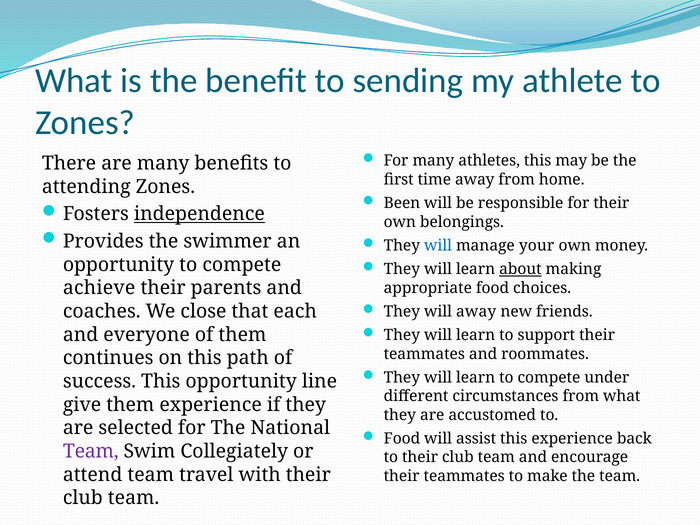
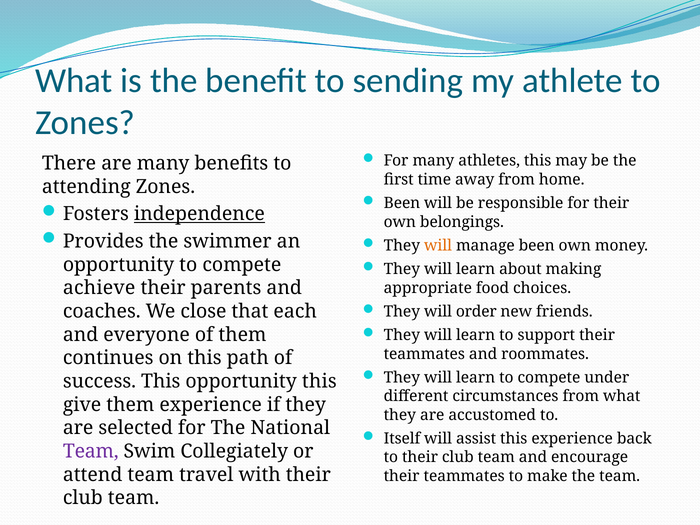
will at (438, 246) colour: blue -> orange
manage your: your -> been
about underline: present -> none
will away: away -> order
opportunity line: line -> this
Food at (402, 439): Food -> Itself
